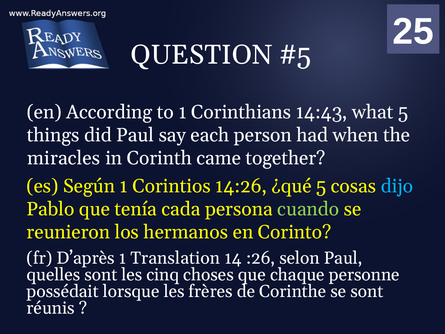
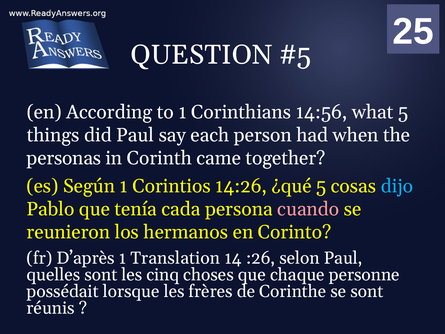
14:43: 14:43 -> 14:56
miracles: miracles -> personas
cuando colour: light green -> pink
